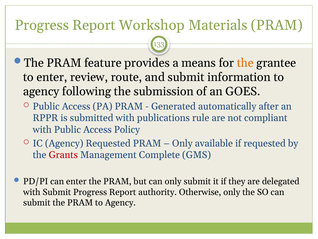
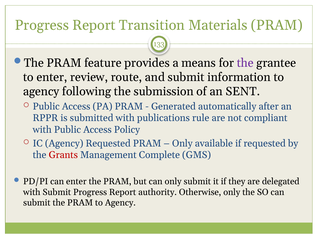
Workshop: Workshop -> Transition
the at (245, 63) colour: orange -> purple
GOES: GOES -> SENT
